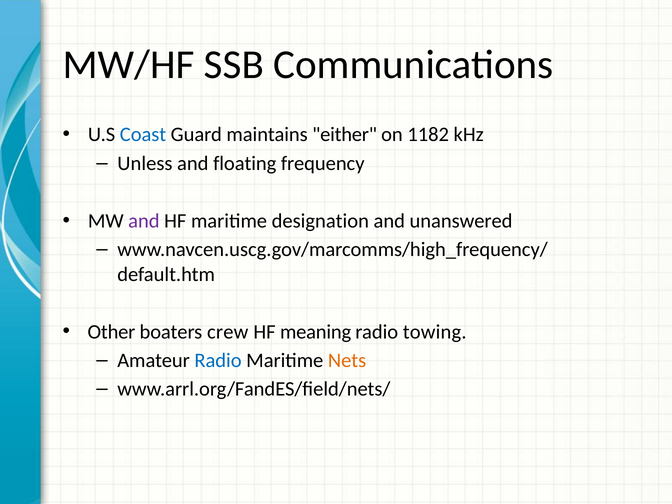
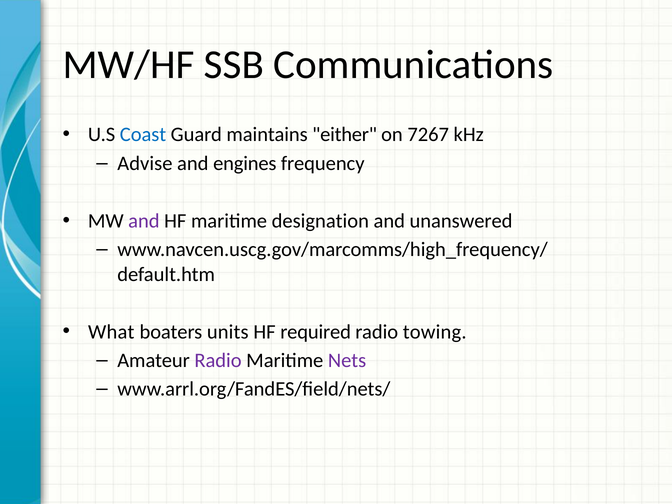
1182: 1182 -> 7267
Unless: Unless -> Advise
floating: floating -> engines
Other: Other -> What
crew: crew -> units
meaning: meaning -> required
Radio at (218, 360) colour: blue -> purple
Nets colour: orange -> purple
